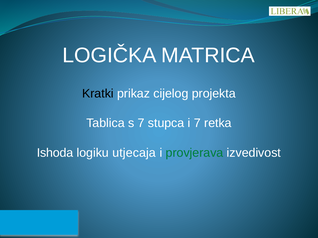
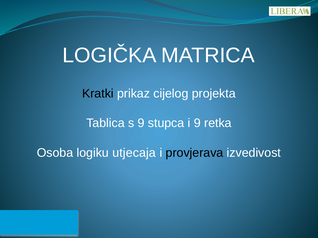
s 7: 7 -> 9
i 7: 7 -> 9
Ishoda: Ishoda -> Osoba
provjerava colour: green -> black
